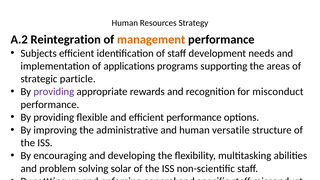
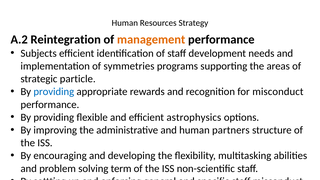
applications: applications -> symmetries
providing at (54, 92) colour: purple -> blue
efficient performance: performance -> astrophysics
versatile: versatile -> partners
solar: solar -> term
